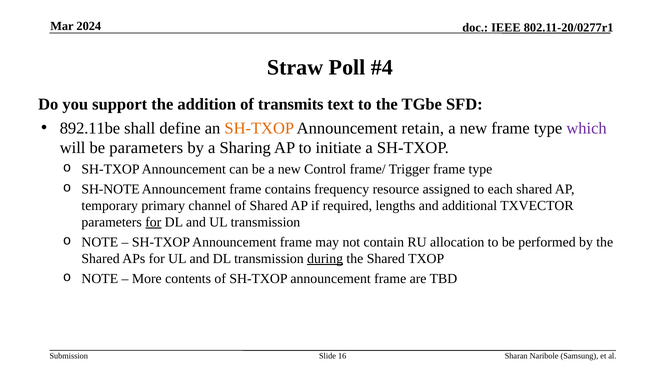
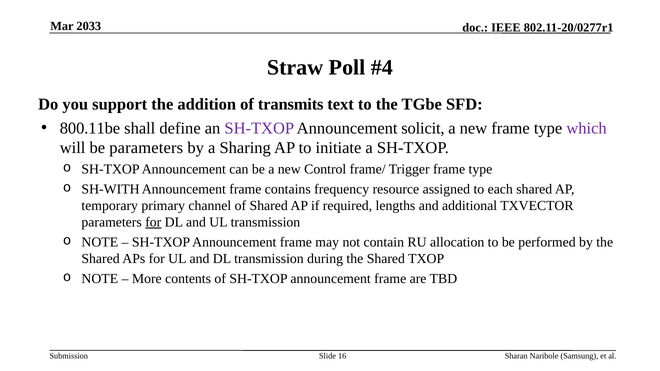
2024: 2024 -> 2033
892.11be: 892.11be -> 800.11be
SH-TXOP at (259, 128) colour: orange -> purple
retain: retain -> solicit
SH-NOTE: SH-NOTE -> SH-WITH
during underline: present -> none
